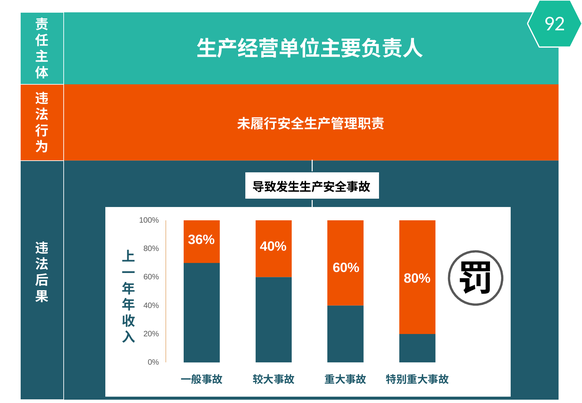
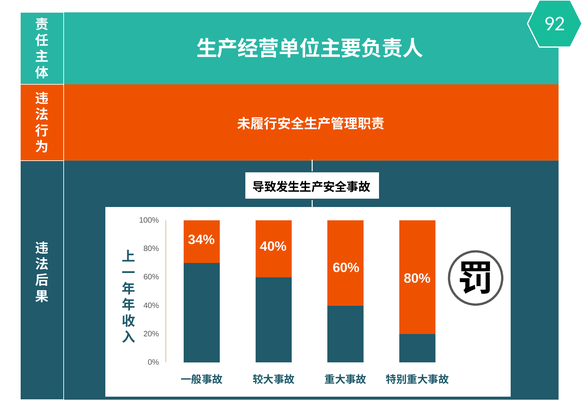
36%: 36% -> 34%
